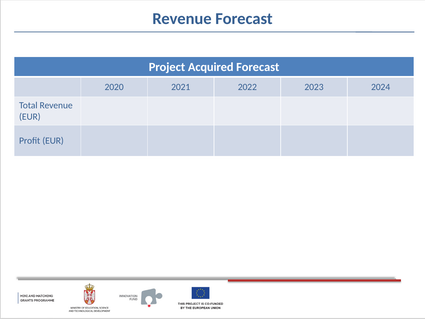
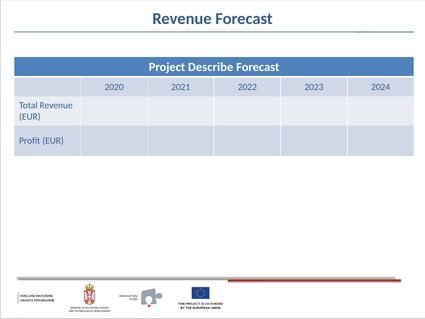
Acquired: Acquired -> Describe
